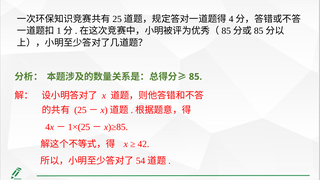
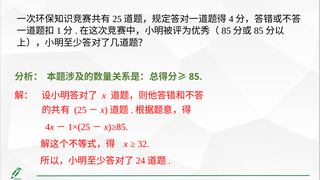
42: 42 -> 32
54: 54 -> 24
